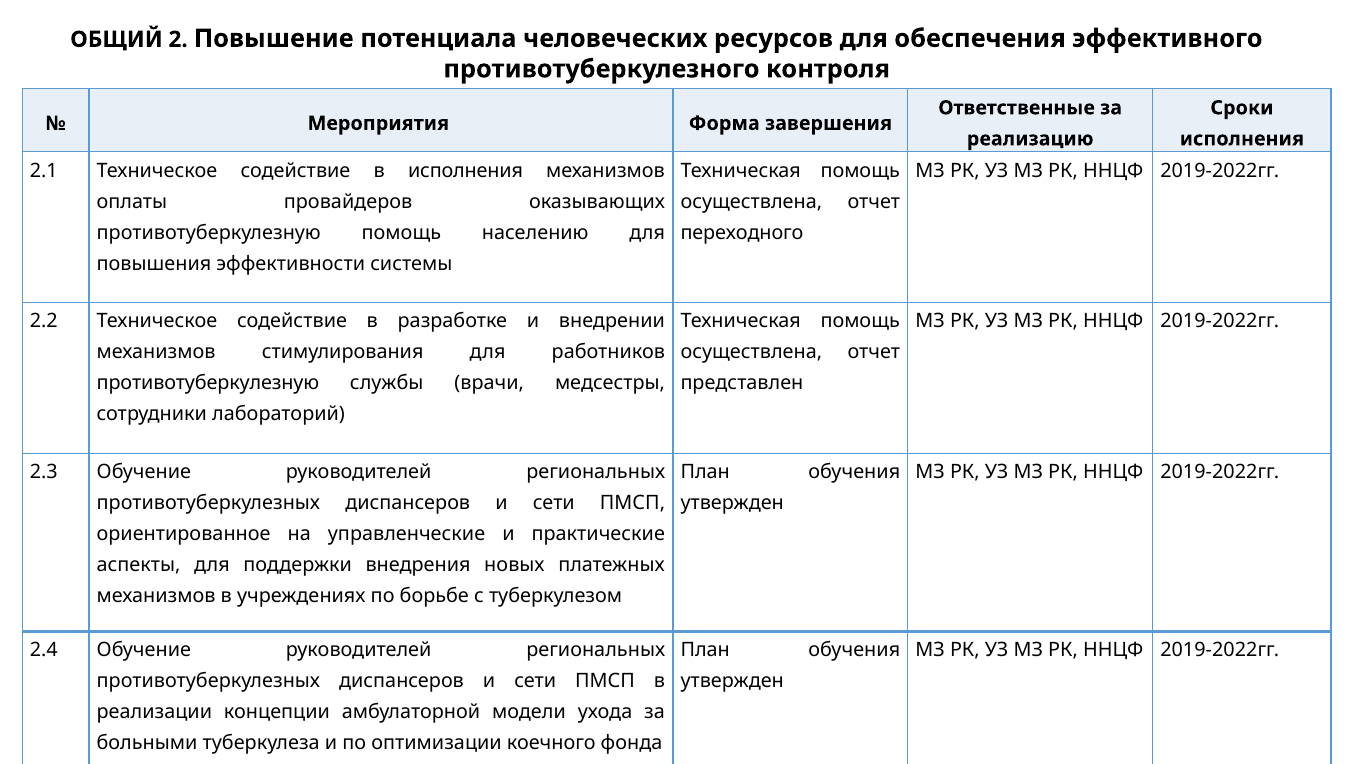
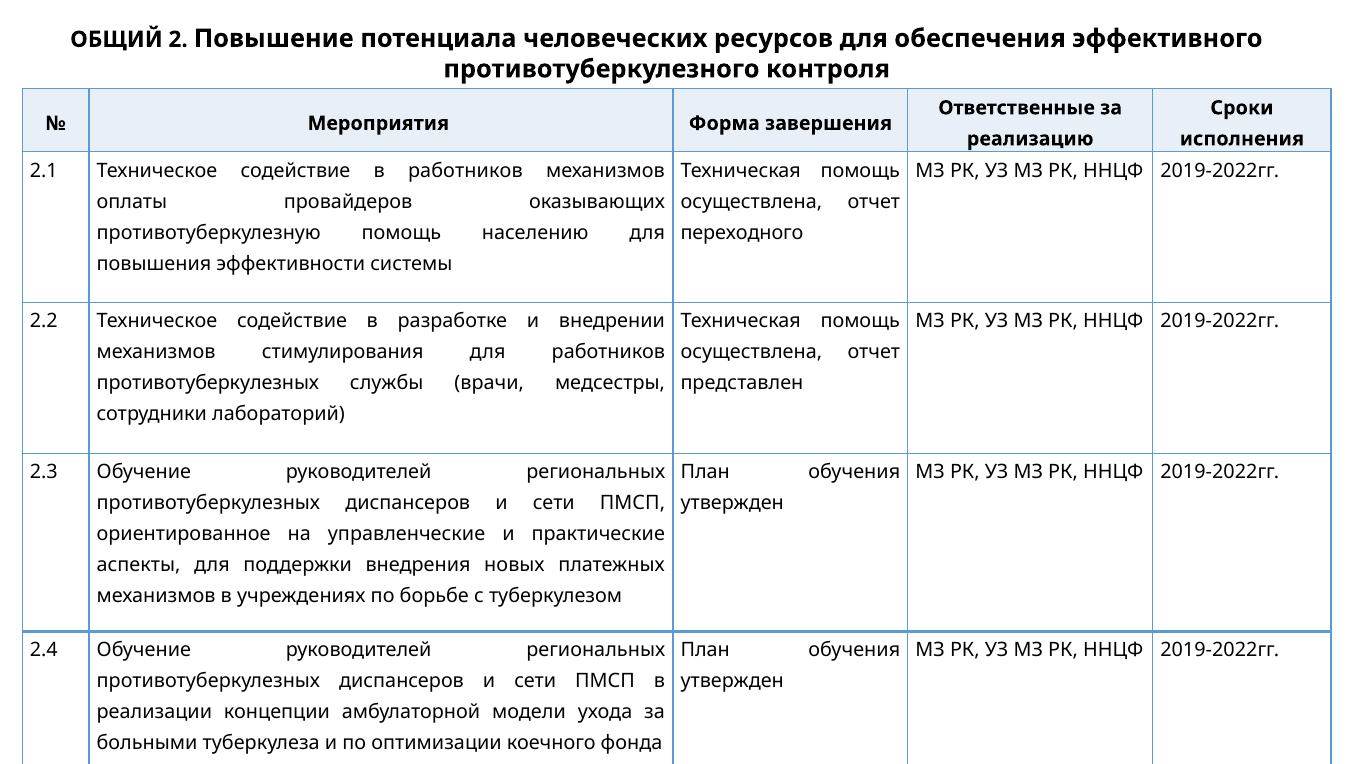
в исполнения: исполнения -> работников
противотуберкулезную at (208, 383): противотуберкулезную -> противотуберкулезных
